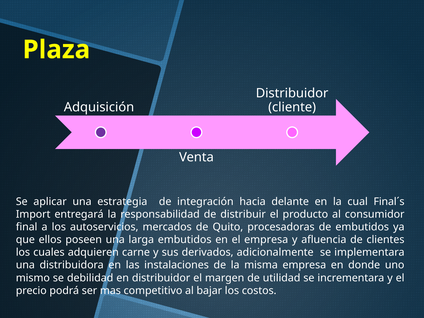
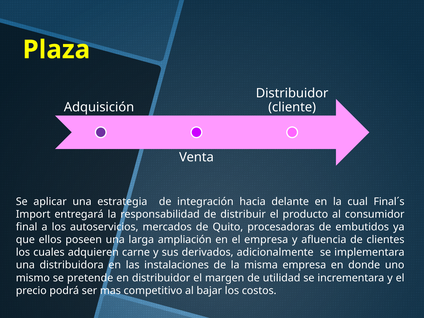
larga embutidos: embutidos -> ampliación
debilidad: debilidad -> pretende
